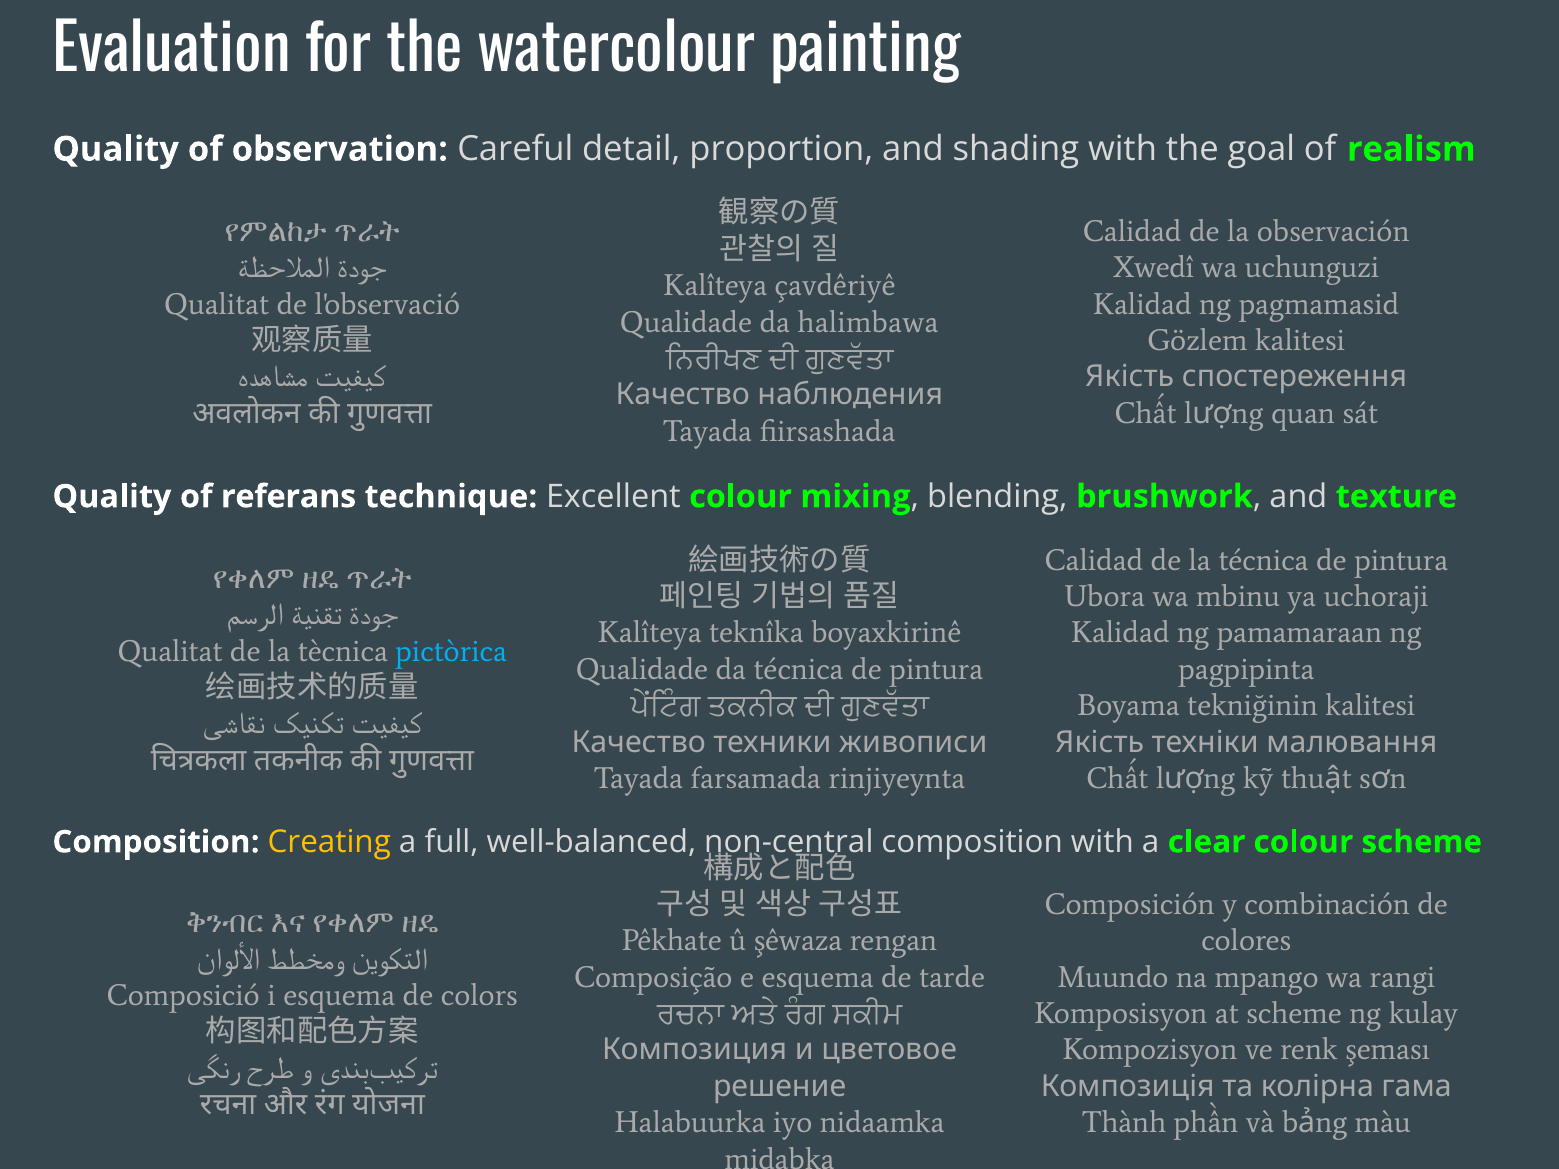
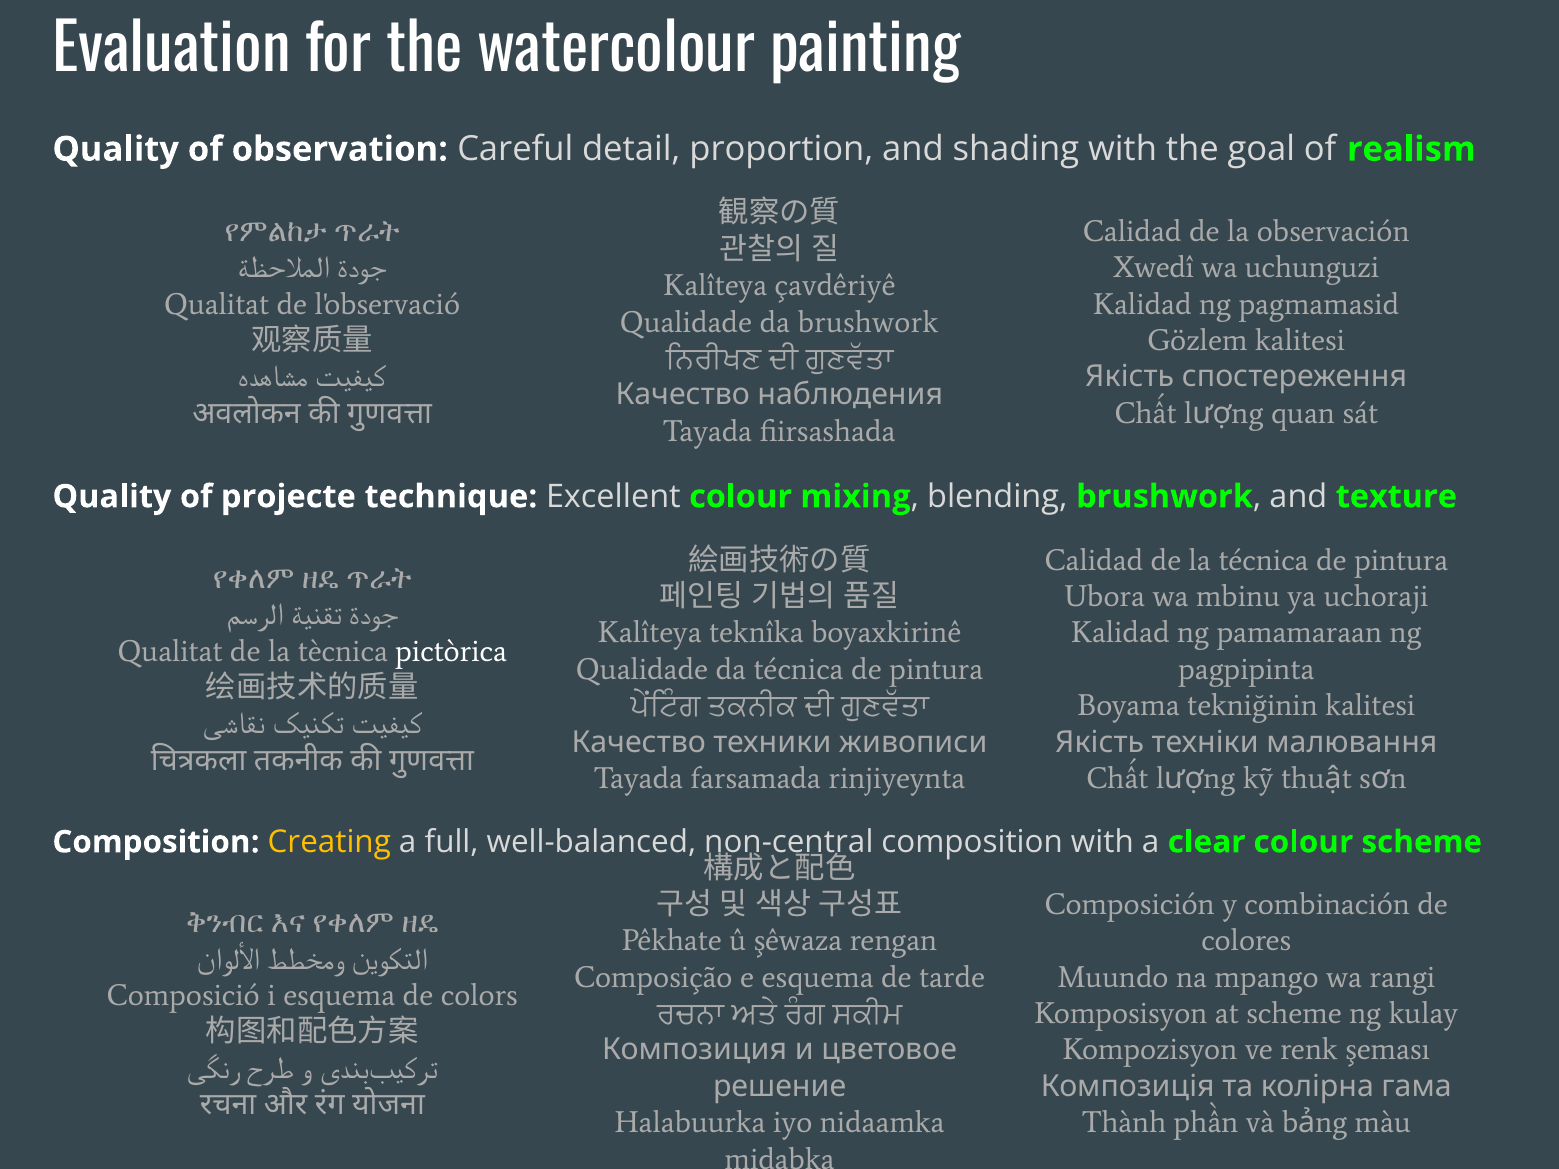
da halimbawa: halimbawa -> brushwork
referans: referans -> projecte
pictòrica colour: light blue -> white
